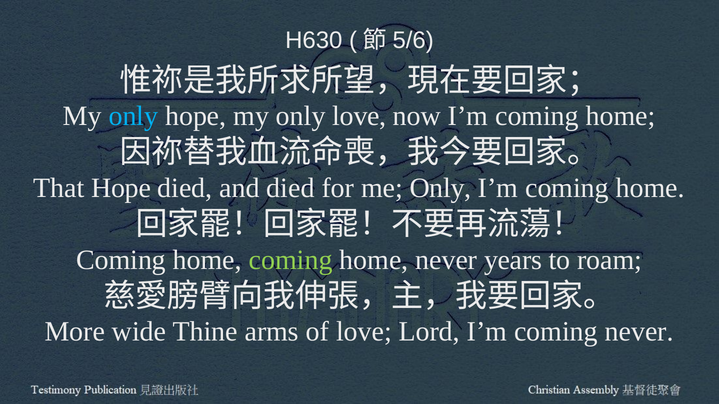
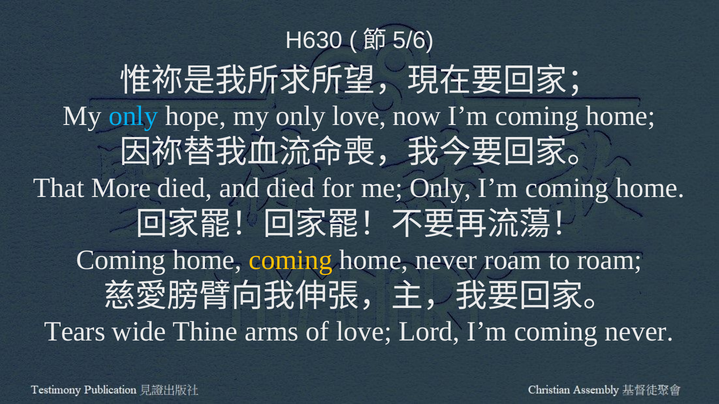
That Hope: Hope -> More
coming at (291, 260) colour: light green -> yellow
never years: years -> roam
More: More -> Tears
